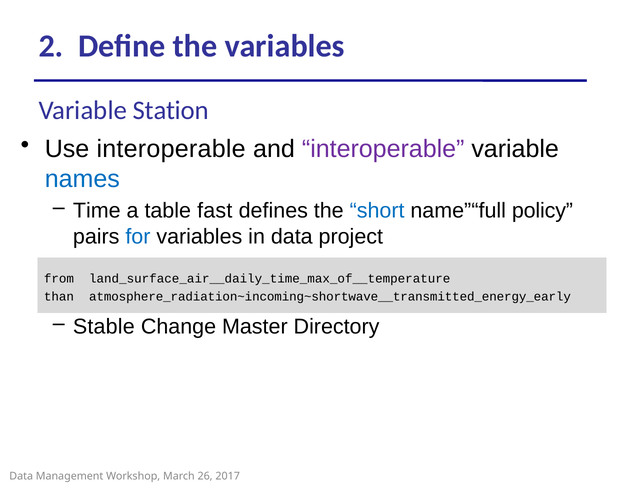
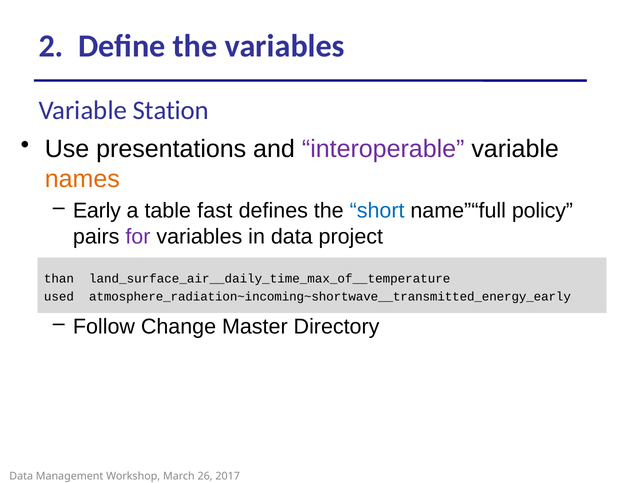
Use interoperable: interoperable -> presentations
names colour: blue -> orange
Time: Time -> Early
for colour: blue -> purple
from: from -> than
than: than -> used
Stable: Stable -> Follow
